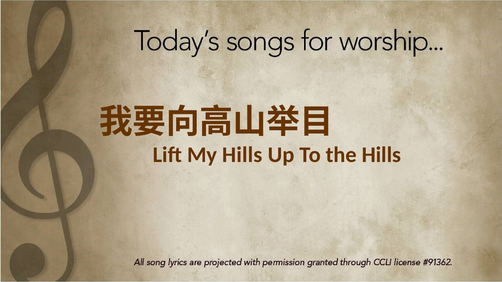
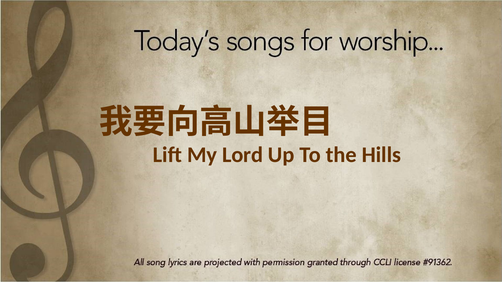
My Hills: Hills -> Lord
